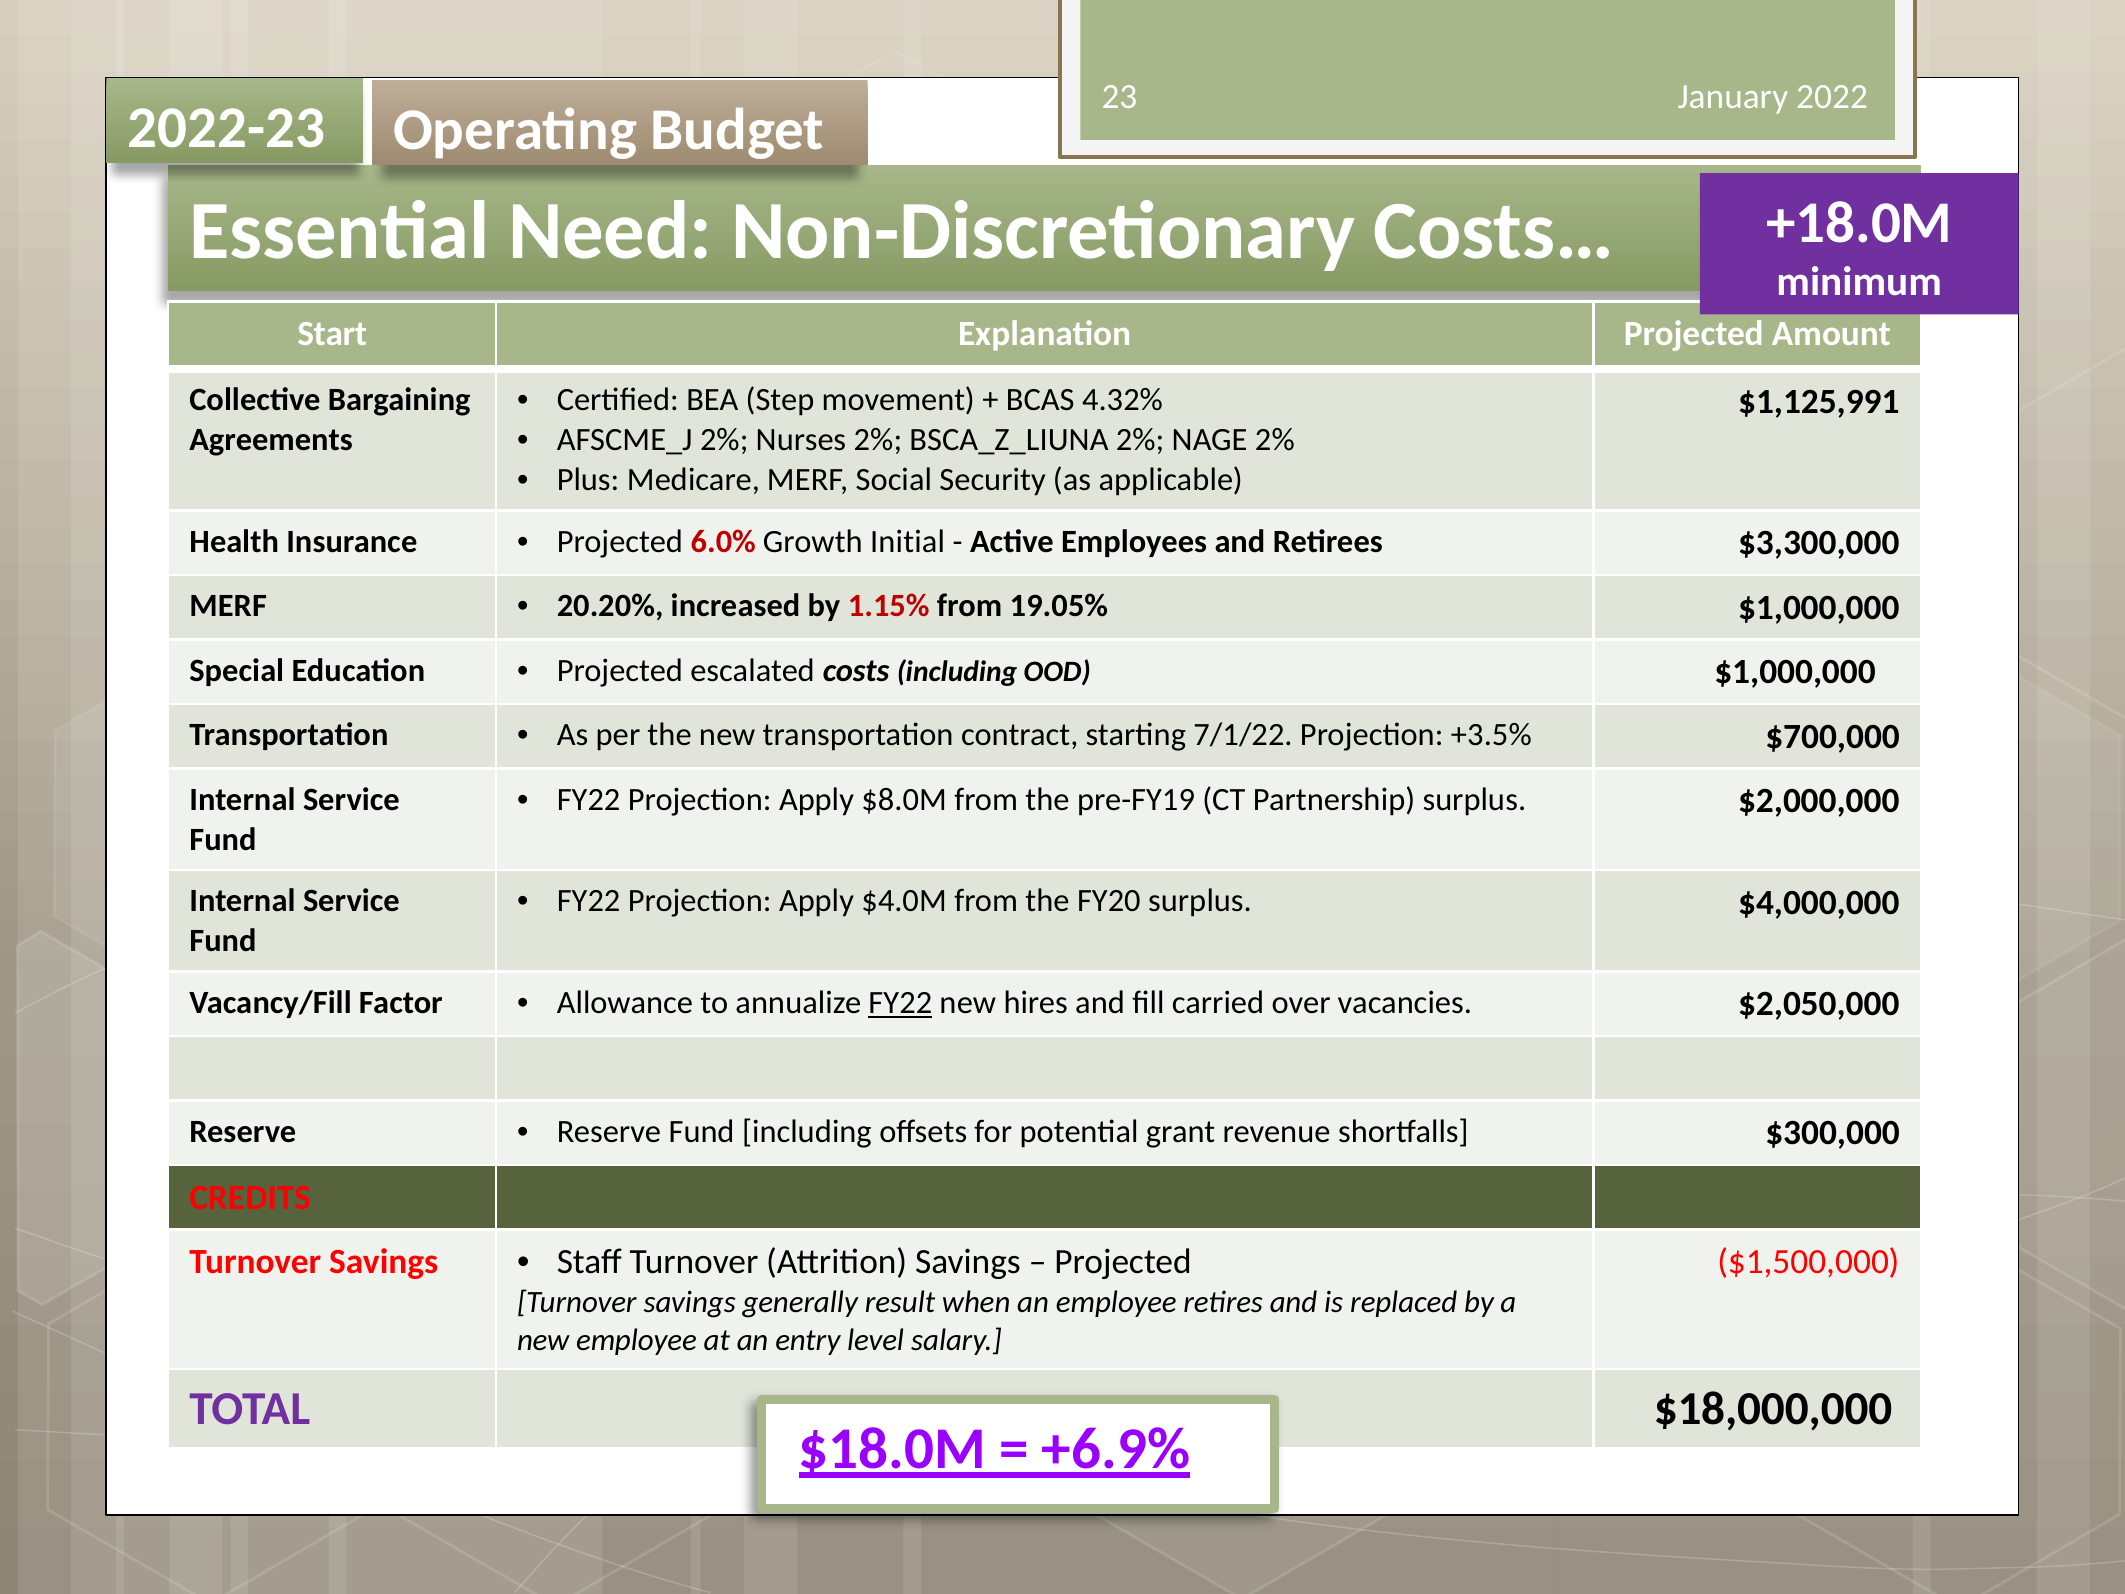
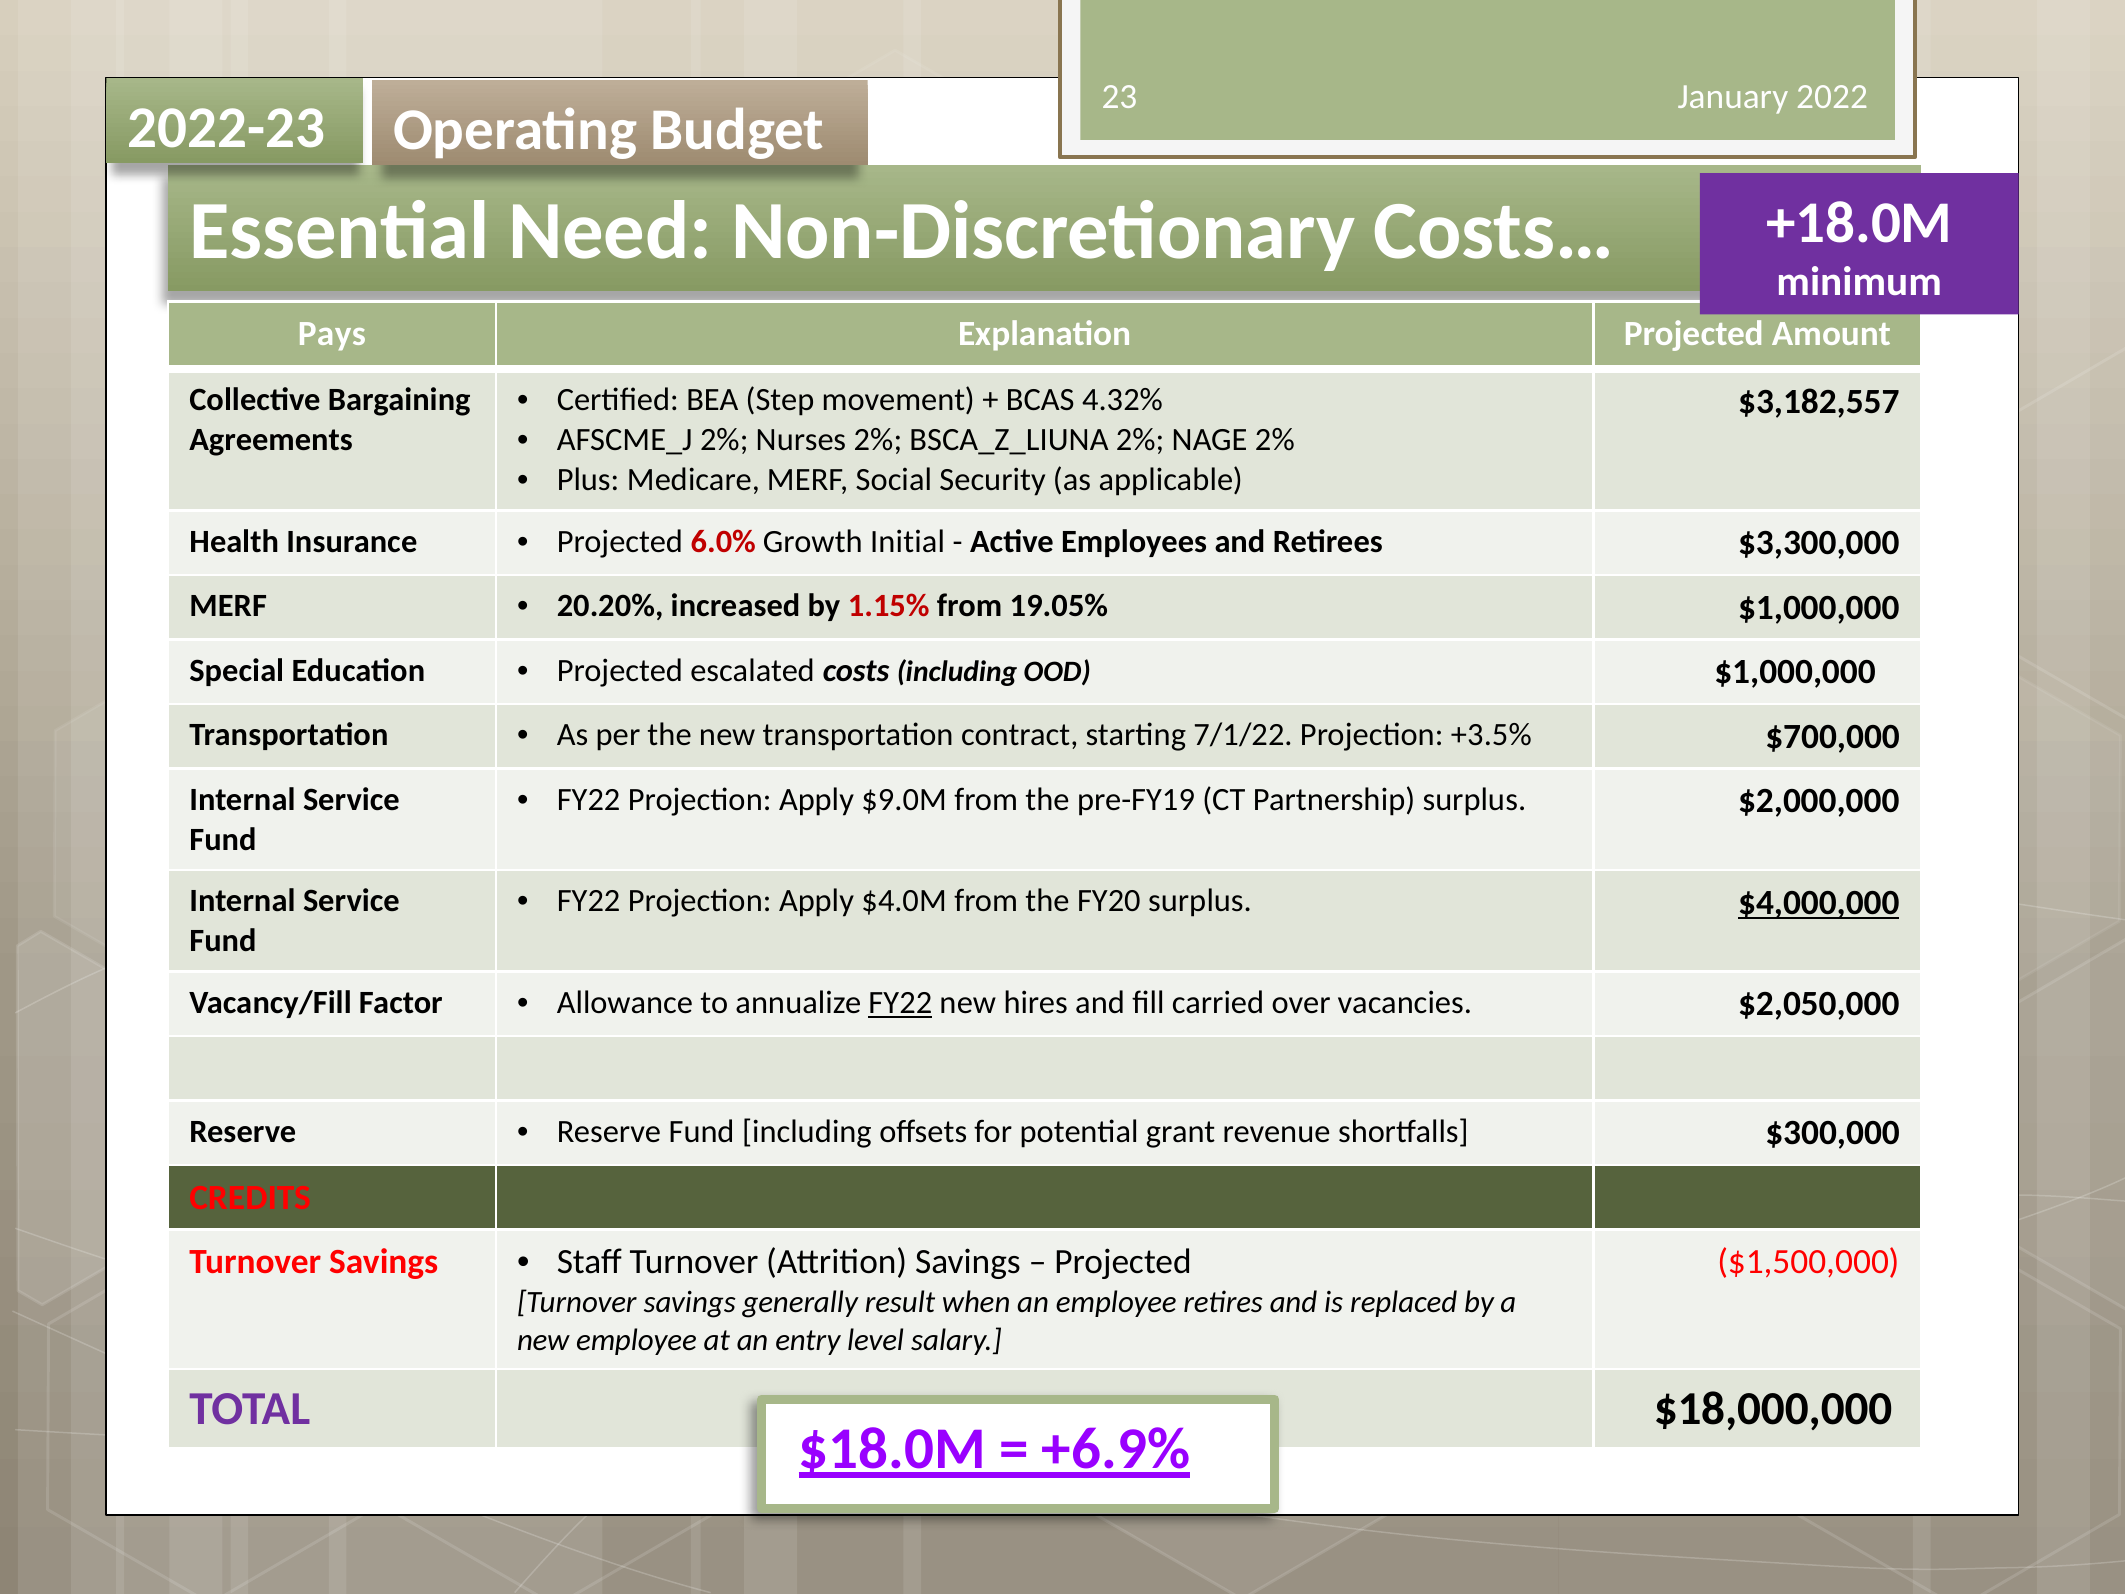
Start: Start -> Pays
$1,125,991: $1,125,991 -> $3,182,557
$8.0M: $8.0M -> $9.0M
$4,000,000 underline: none -> present
